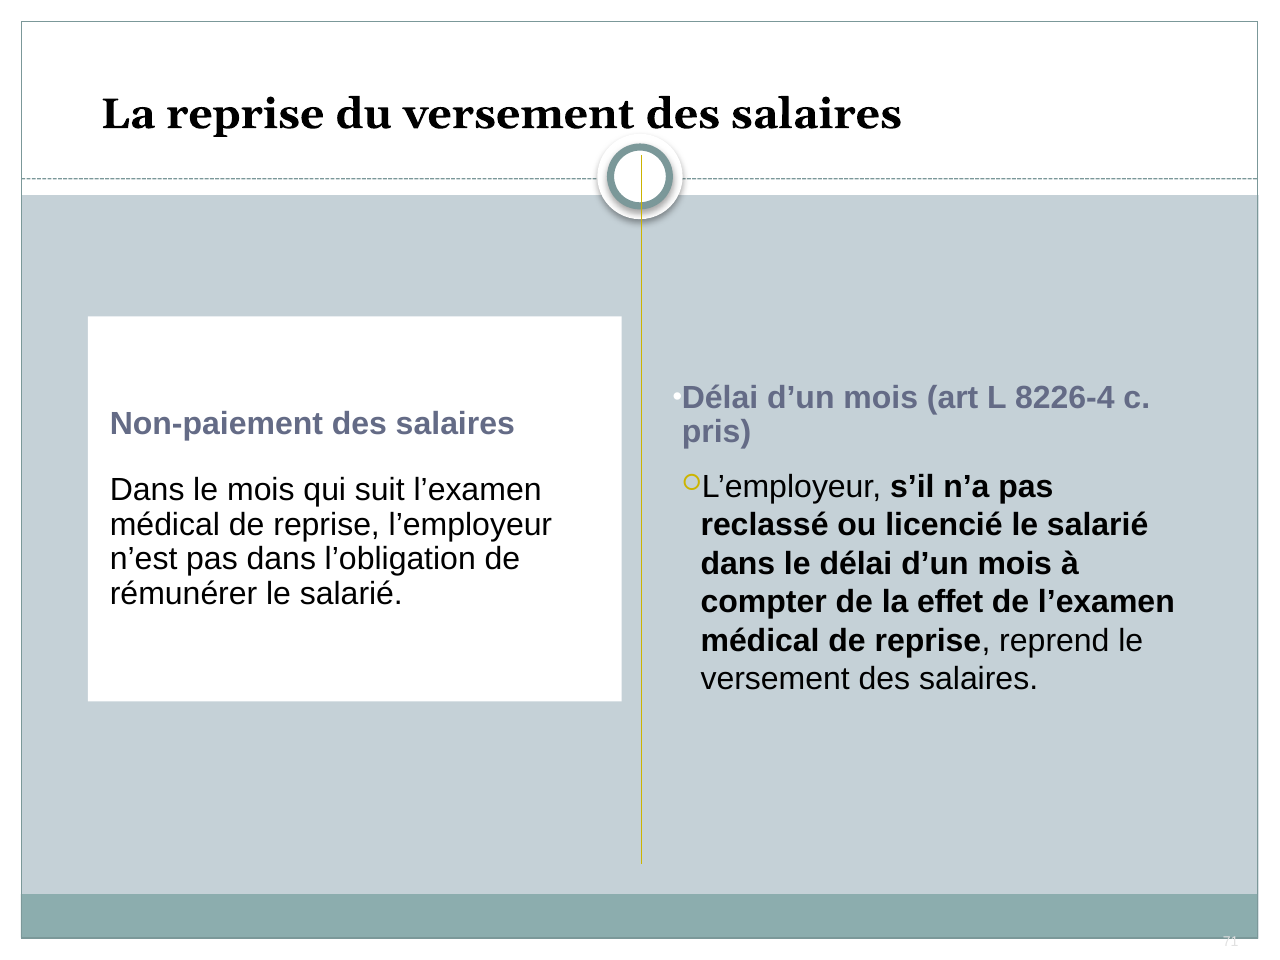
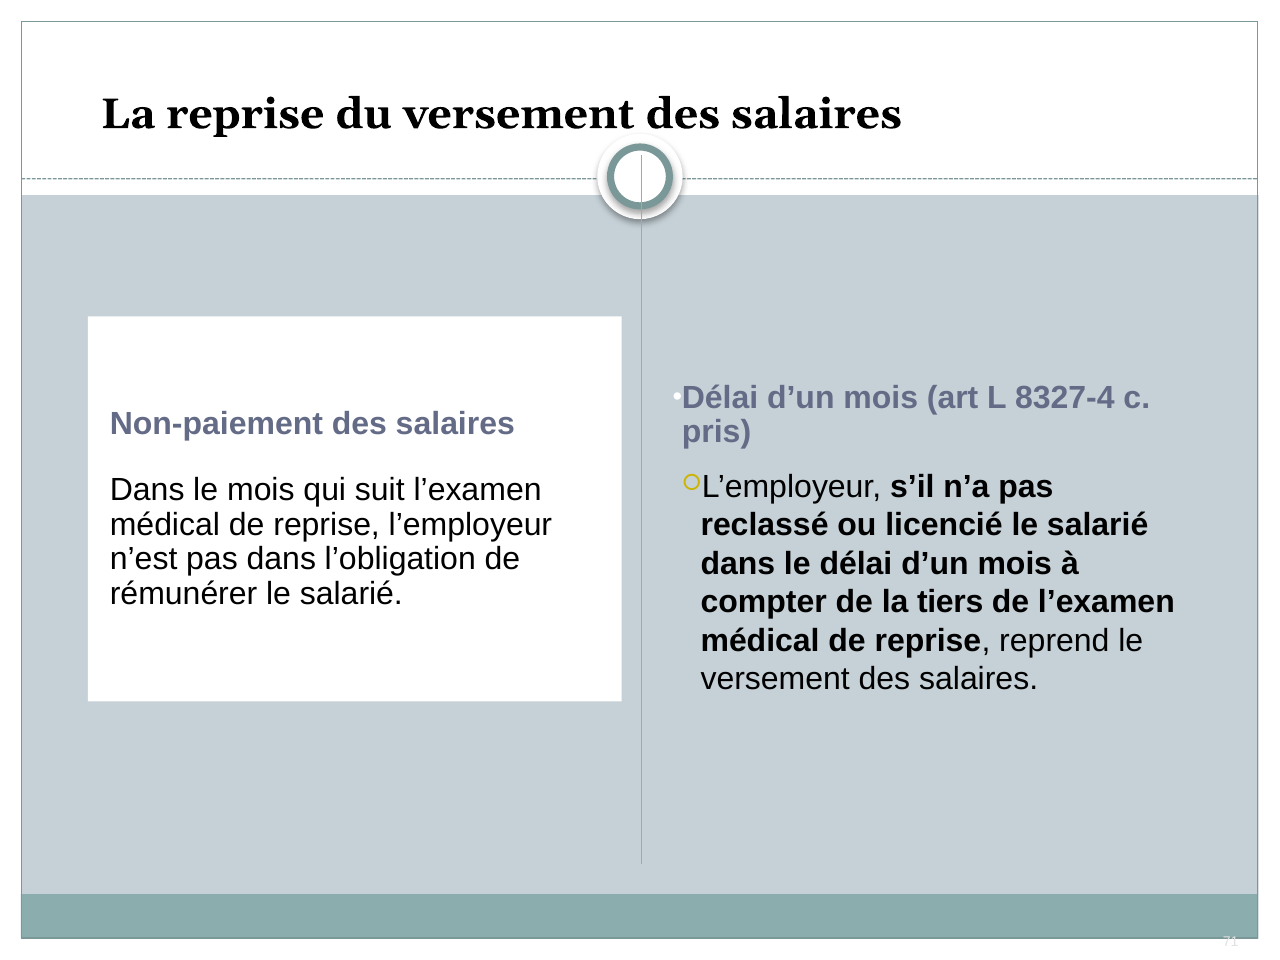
8226-4: 8226-4 -> 8327-4
effet: effet -> tiers
